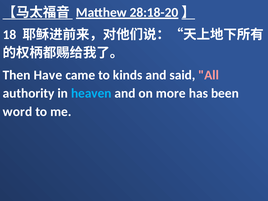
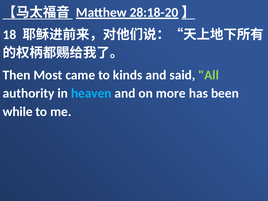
Have: Have -> Most
All colour: pink -> light green
word: word -> while
